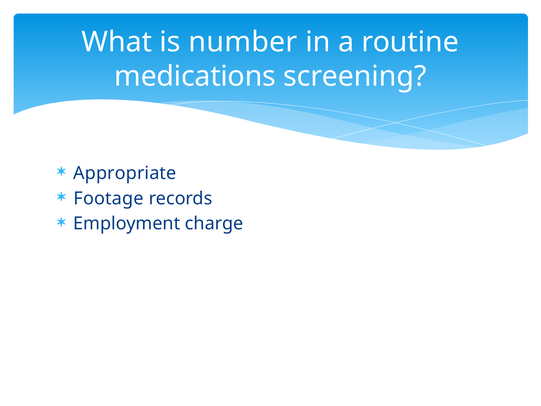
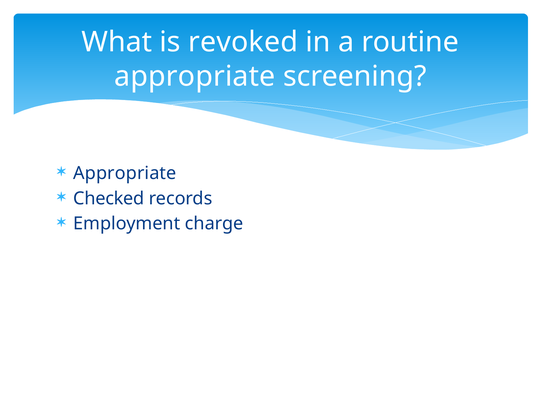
number: number -> revoked
medications at (195, 76): medications -> appropriate
Footage: Footage -> Checked
